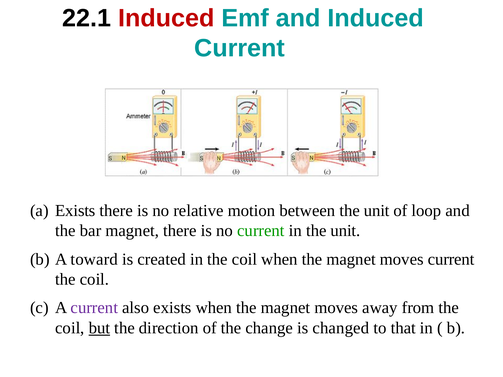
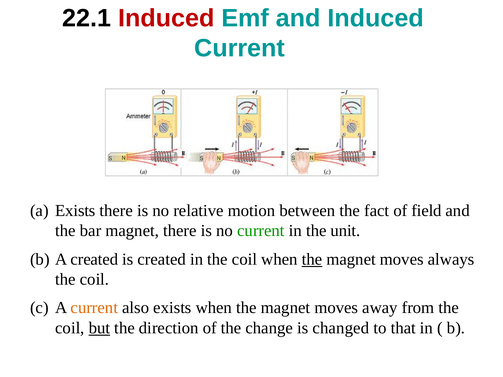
between the unit: unit -> fact
loop: loop -> field
A toward: toward -> created
the at (312, 259) underline: none -> present
moves current: current -> always
current at (94, 308) colour: purple -> orange
